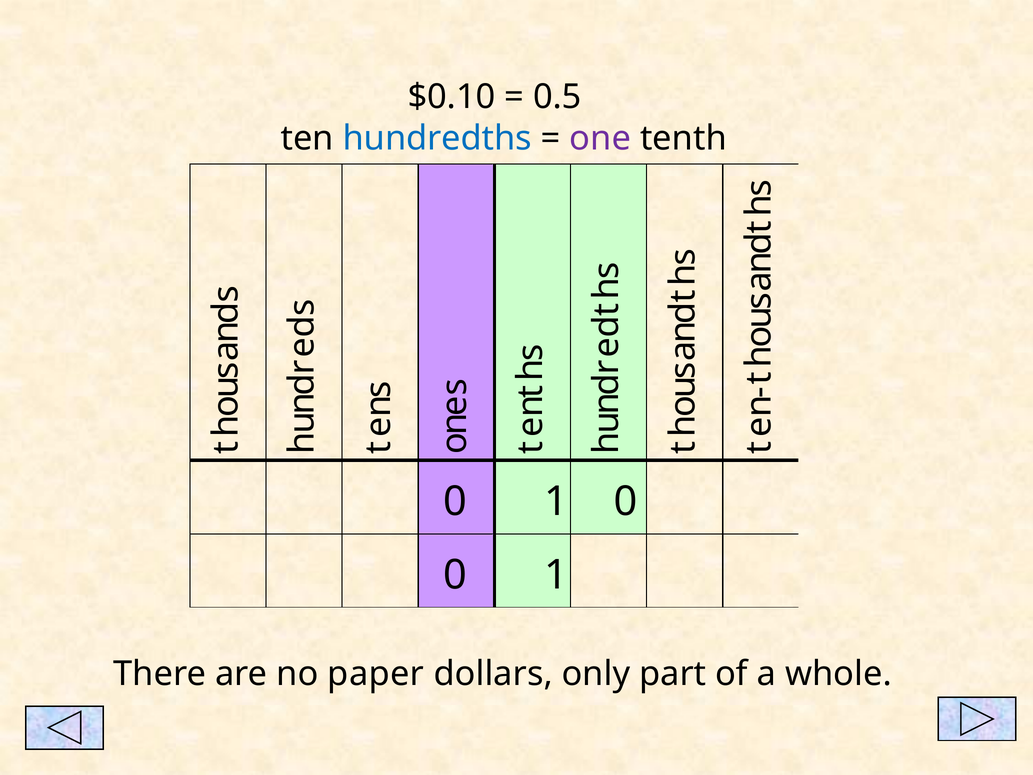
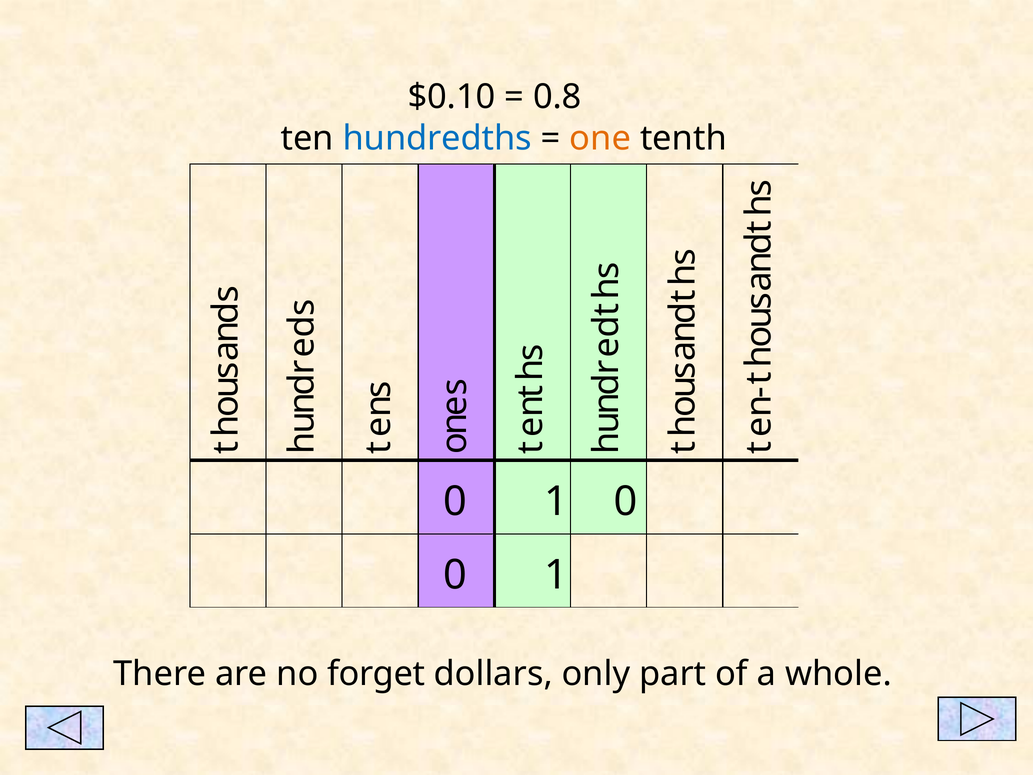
0.5: 0.5 -> 0.8
one colour: purple -> orange
paper: paper -> forget
